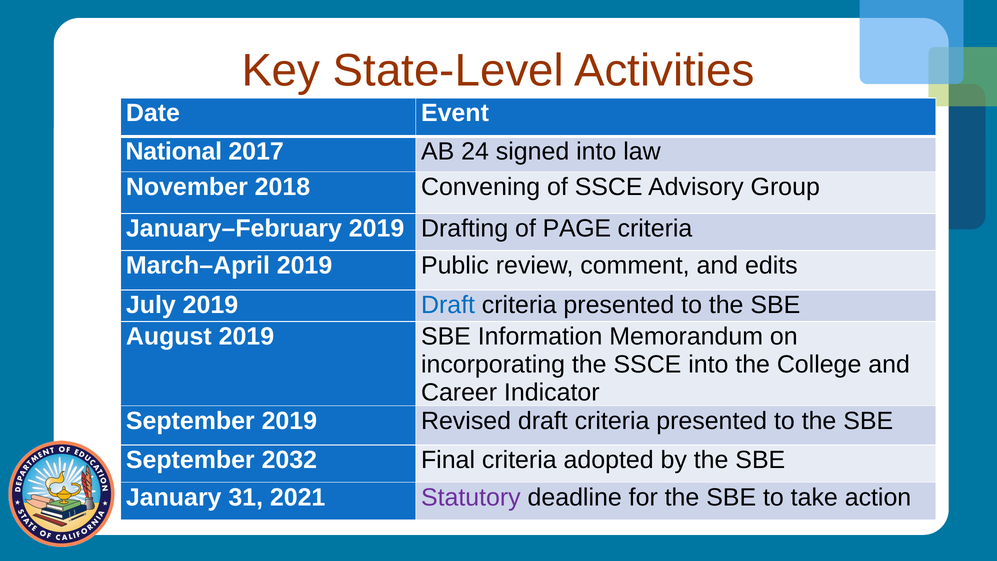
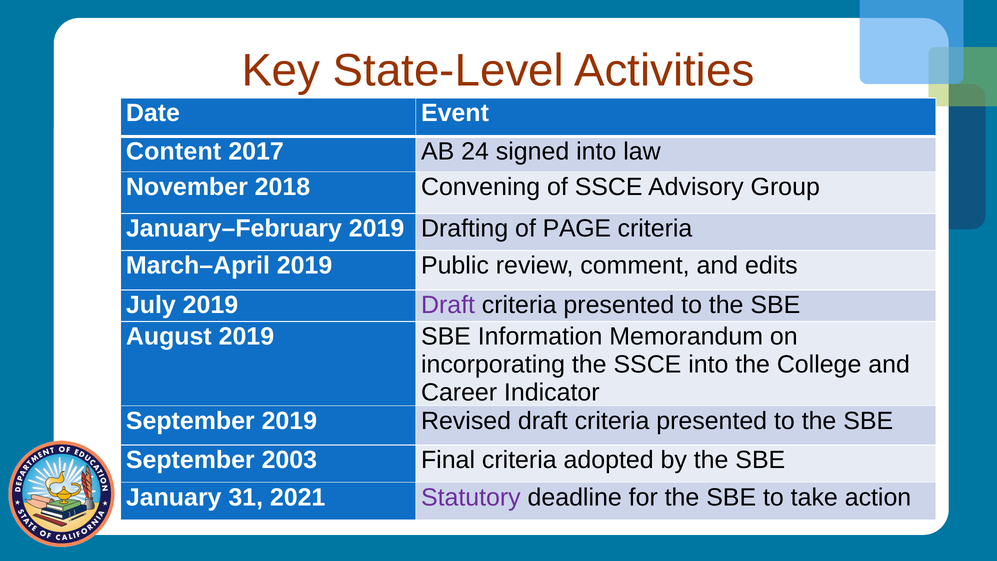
National: National -> Content
Draft at (448, 305) colour: blue -> purple
2032: 2032 -> 2003
